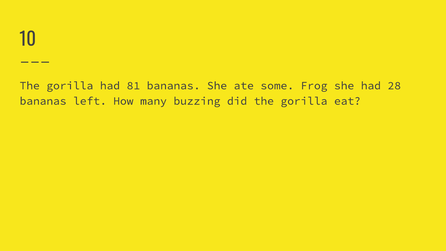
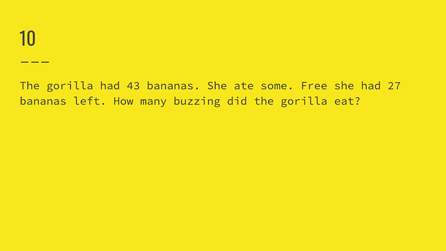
81: 81 -> 43
Frog: Frog -> Free
28: 28 -> 27
